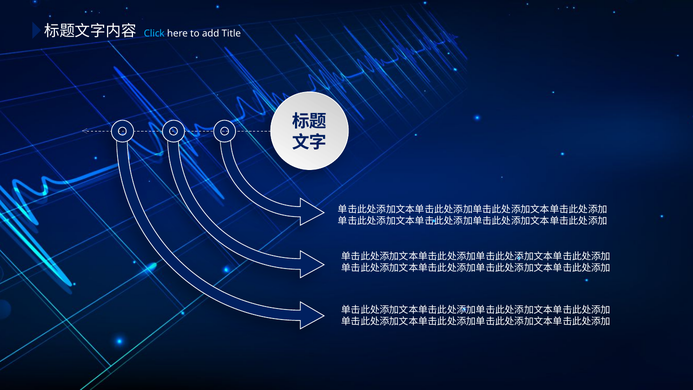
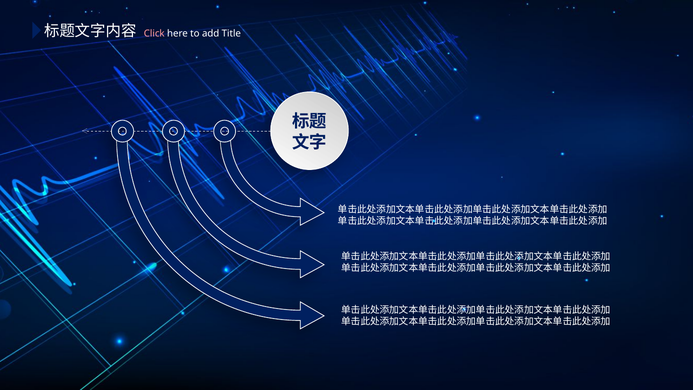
Click colour: light blue -> pink
